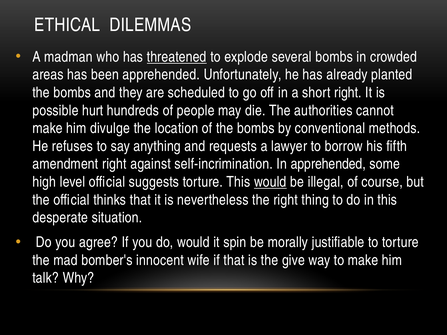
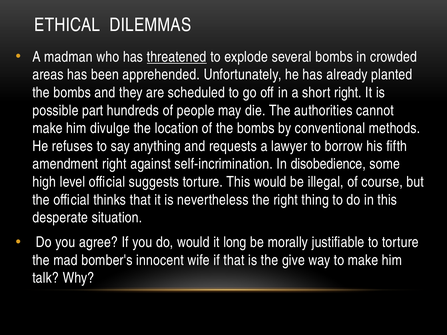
hurt: hurt -> part
In apprehended: apprehended -> disobedience
would at (270, 182) underline: present -> none
spin: spin -> long
